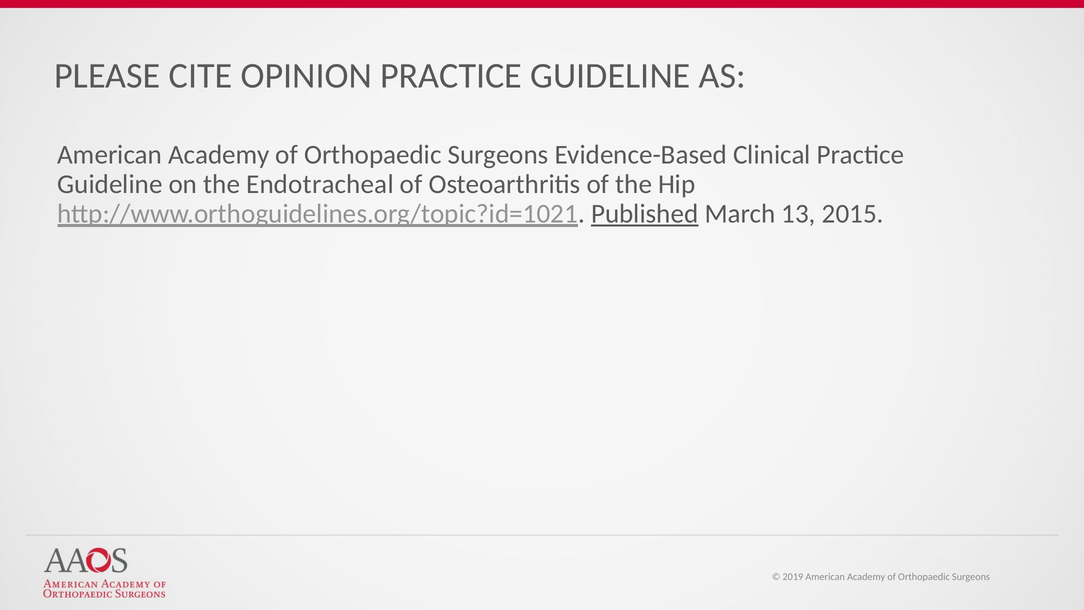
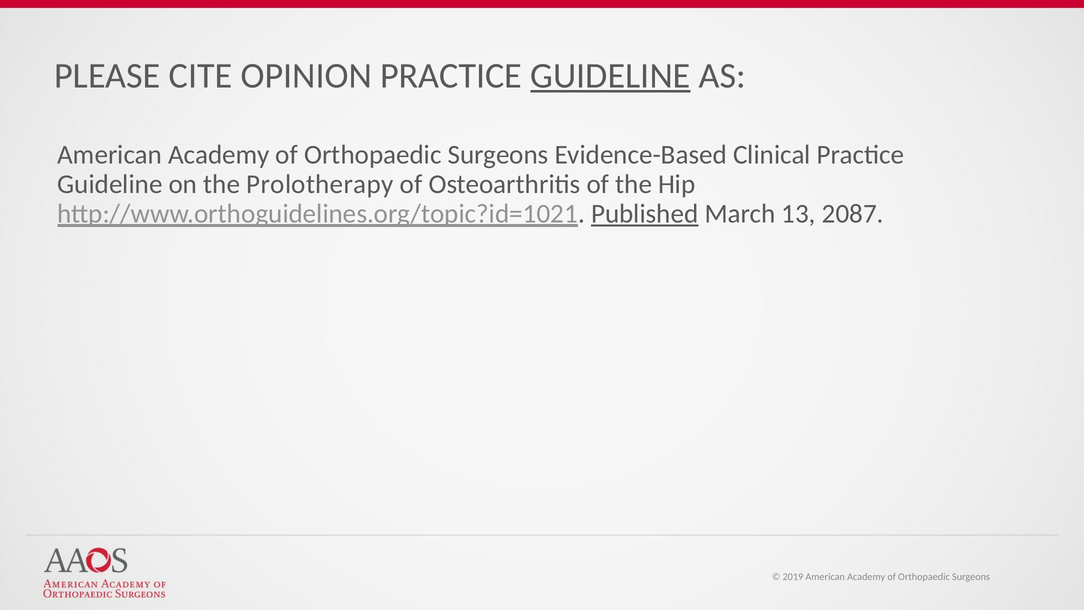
GUIDELINE at (610, 76) underline: none -> present
Endotracheal: Endotracheal -> Prolotherapy
2015: 2015 -> 2087
